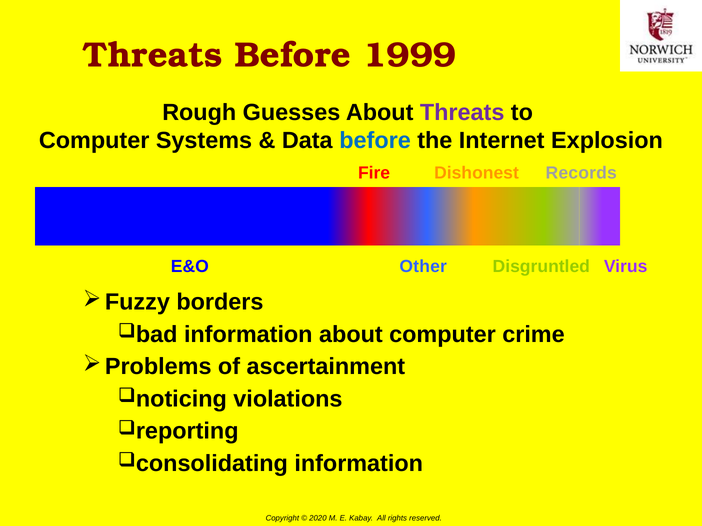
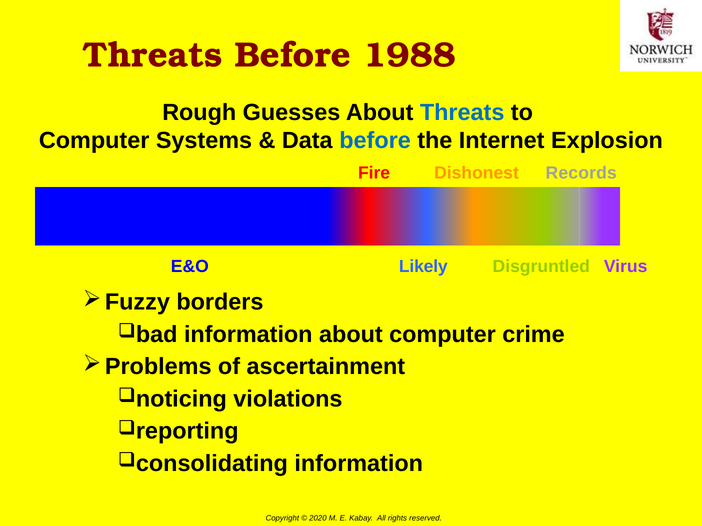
1999: 1999 -> 1988
Threats at (462, 113) colour: purple -> blue
Other: Other -> Likely
